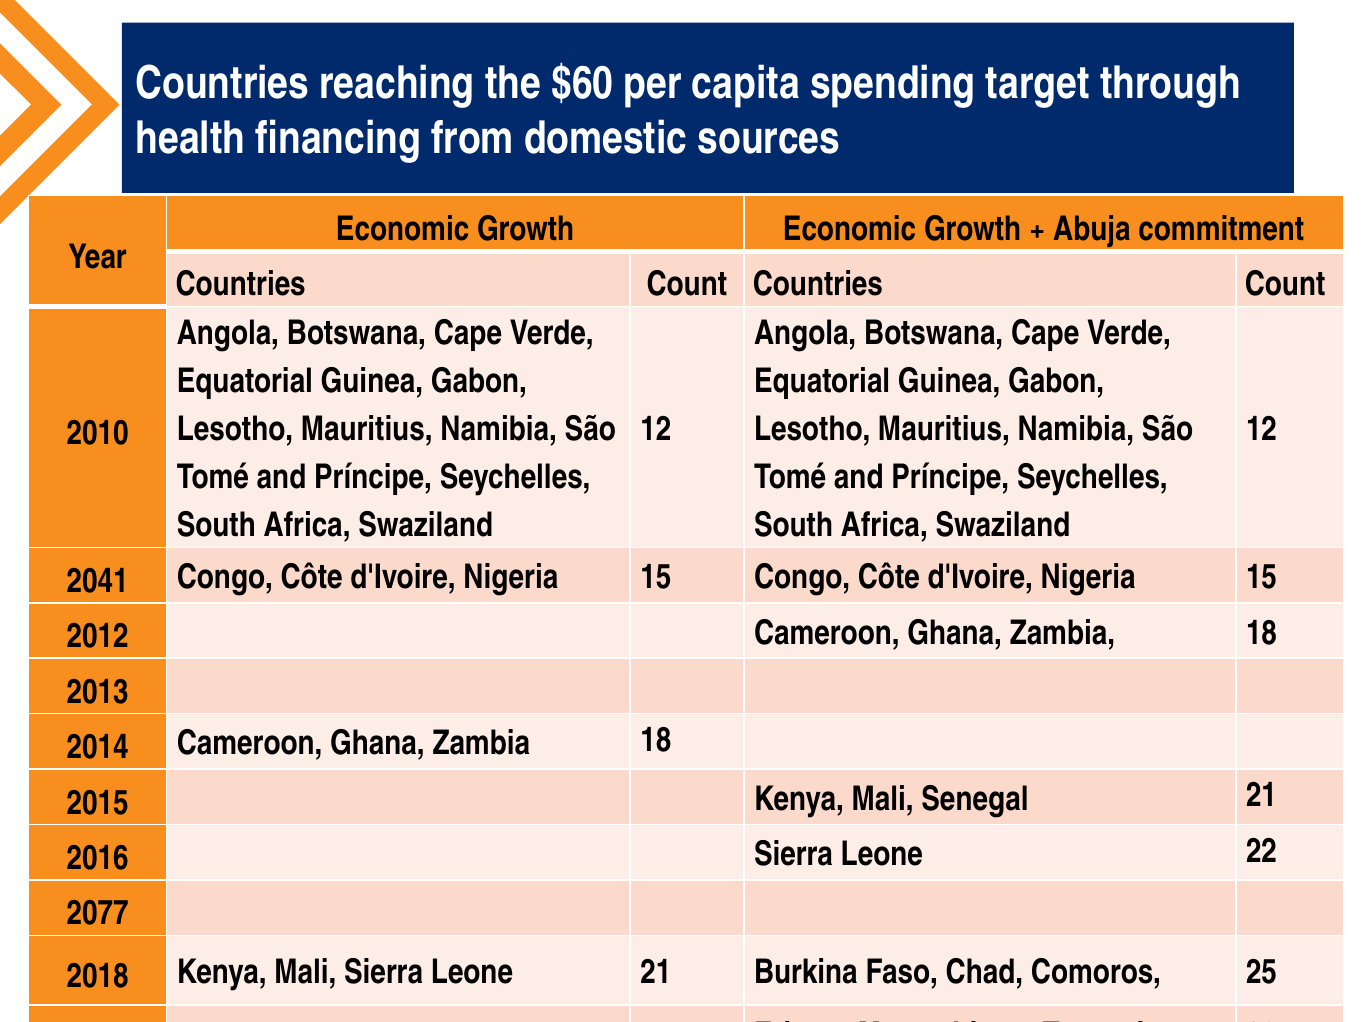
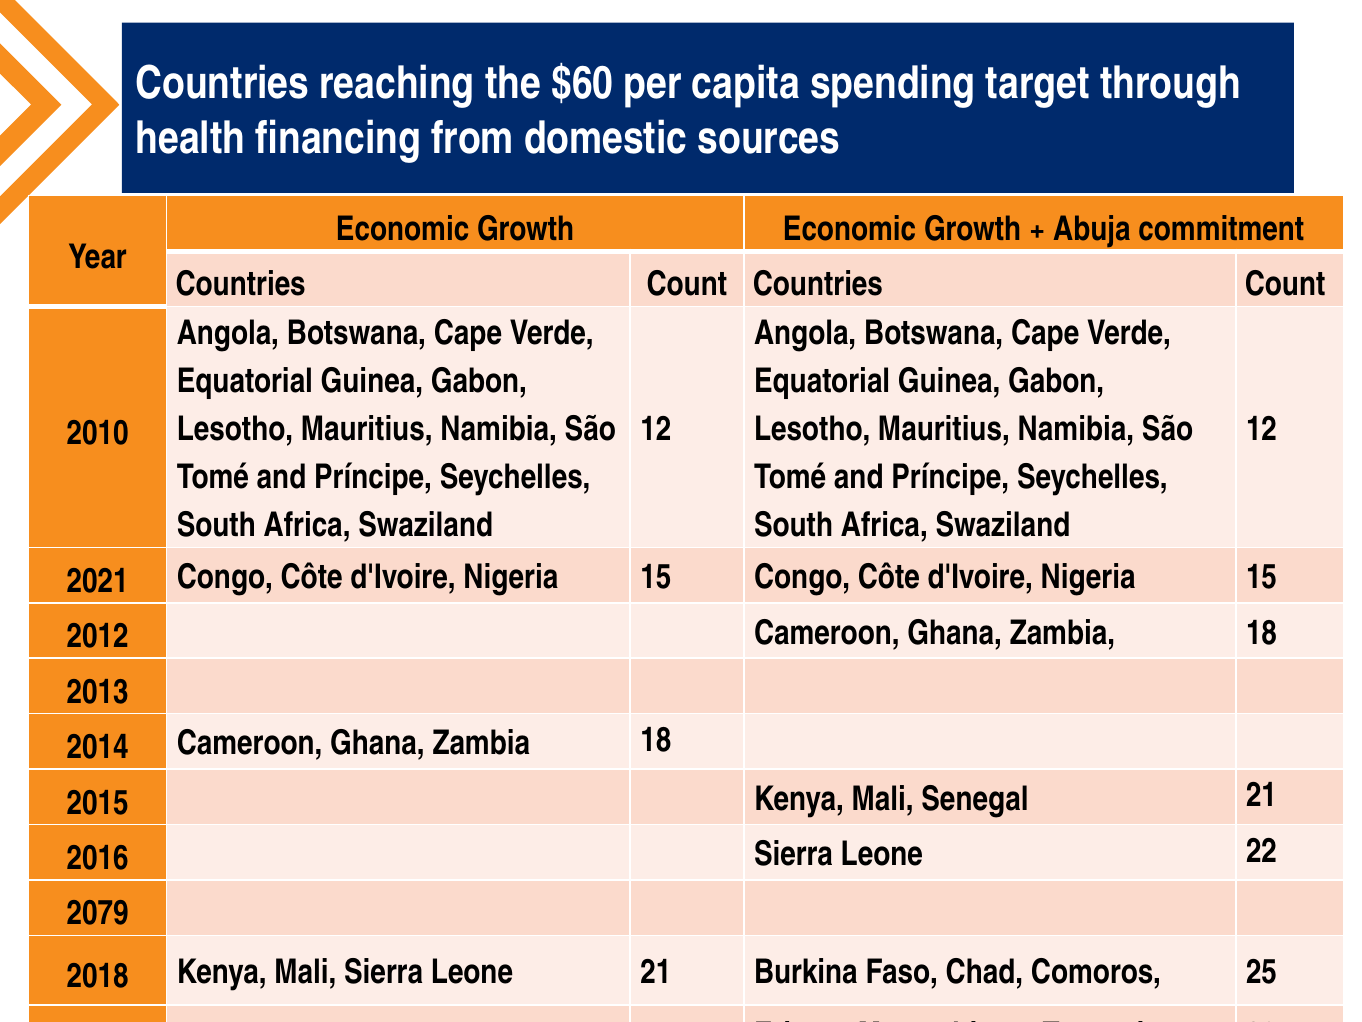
2041: 2041 -> 2021
2077: 2077 -> 2079
